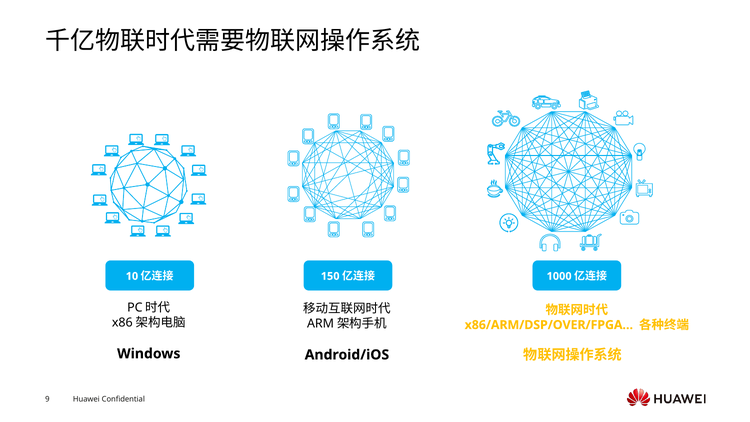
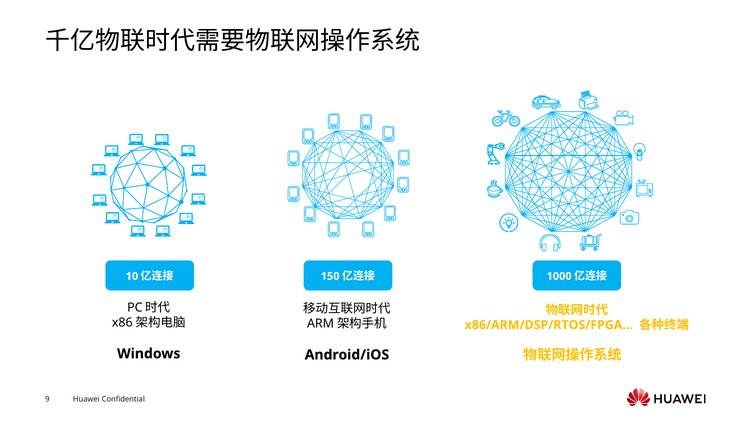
x86/ARM/DSP/OVER/FPGA…: x86/ARM/DSP/OVER/FPGA… -> x86/ARM/DSP/RTOS/FPGA…
